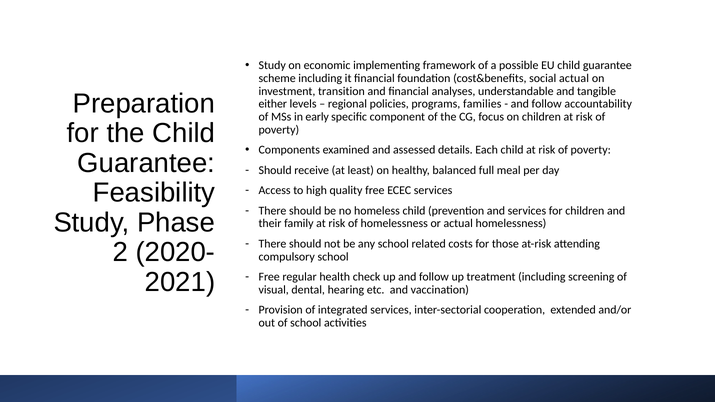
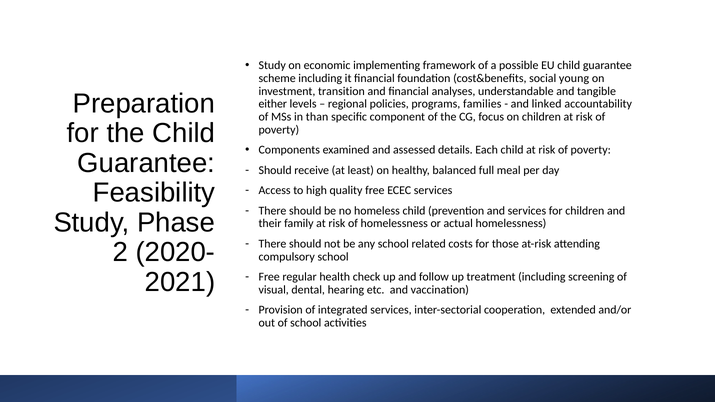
social actual: actual -> young
follow at (547, 104): follow -> linked
early: early -> than
